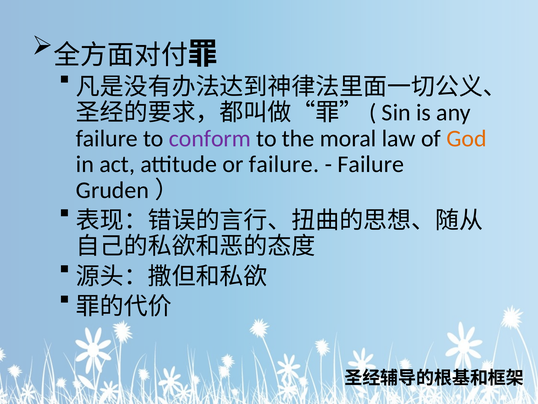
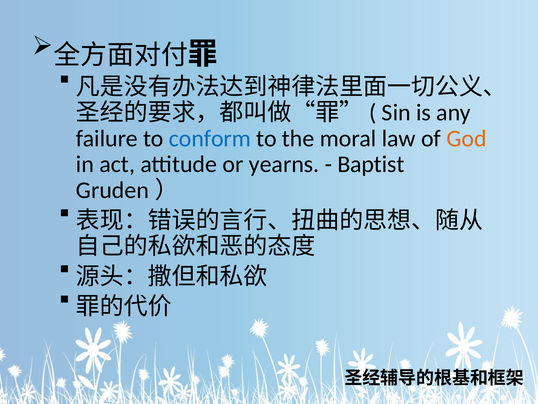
conform colour: purple -> blue
or failure: failure -> yearns
Failure at (371, 164): Failure -> Baptist
